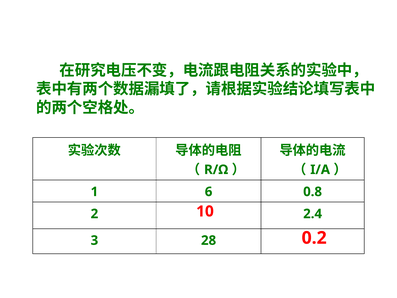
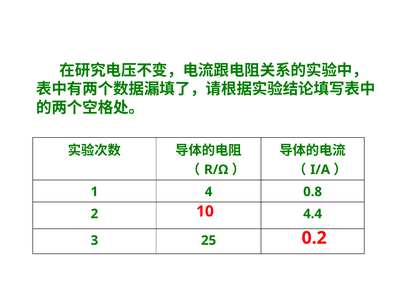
6: 6 -> 4
2.4: 2.4 -> 4.4
28: 28 -> 25
